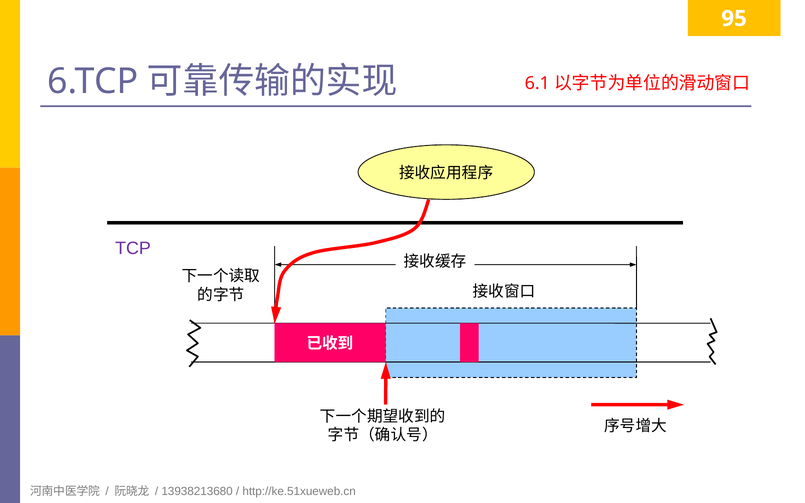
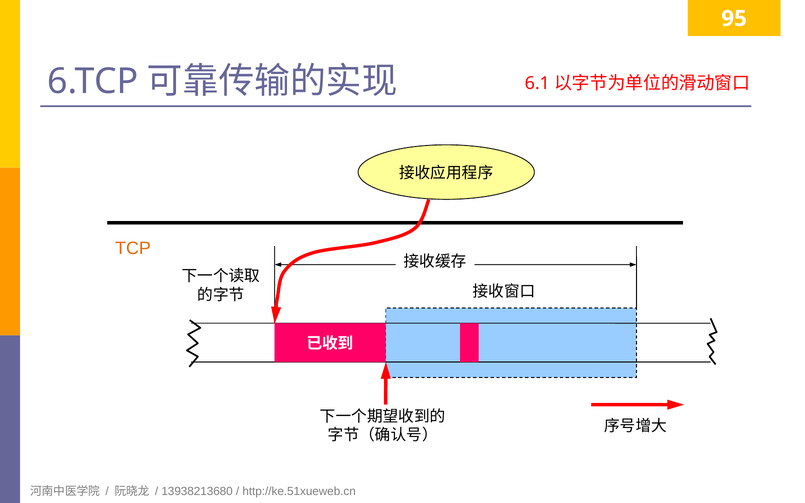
TCP colour: purple -> orange
